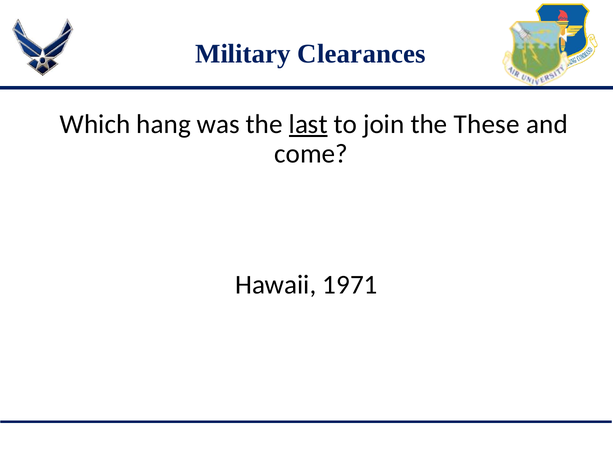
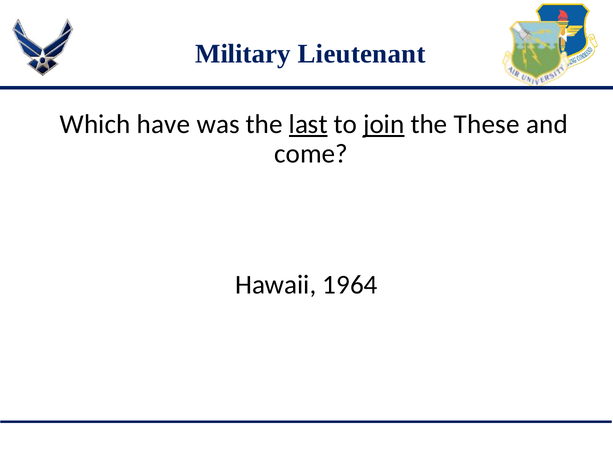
Clearances: Clearances -> Lieutenant
hang: hang -> have
join underline: none -> present
1971: 1971 -> 1964
